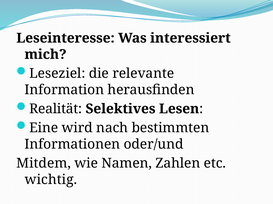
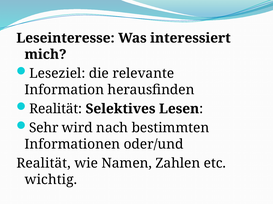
Eine: Eine -> Sehr
Mitdem at (44, 164): Mitdem -> Realität
